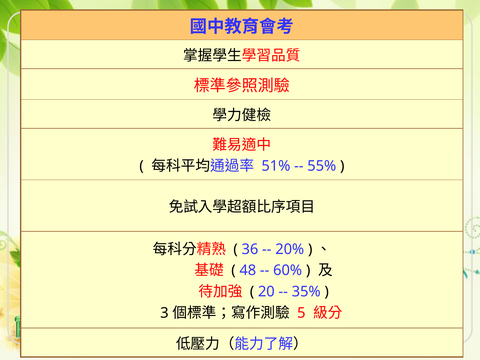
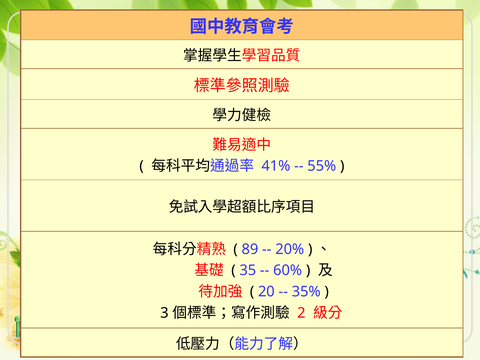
51%: 51% -> 41%
36: 36 -> 89
48: 48 -> 35
5: 5 -> 2
